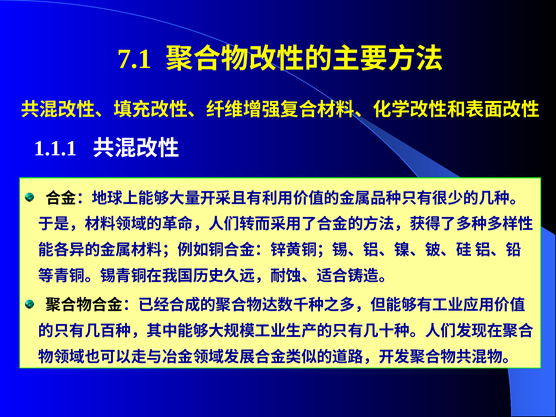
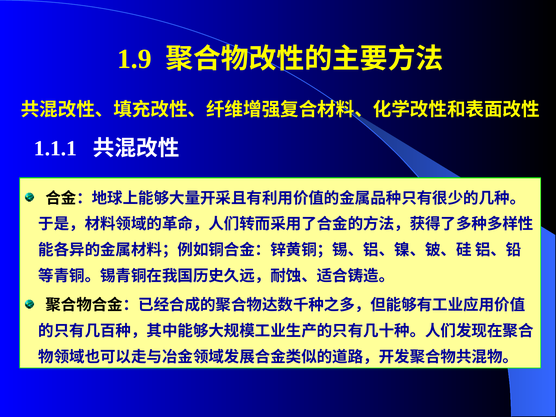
7.1: 7.1 -> 1.9
